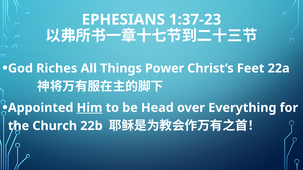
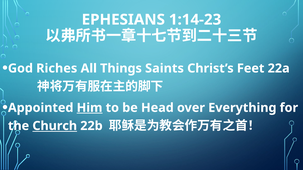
1:37-23: 1:37-23 -> 1:14-23
Power: Power -> Saints
Church underline: none -> present
